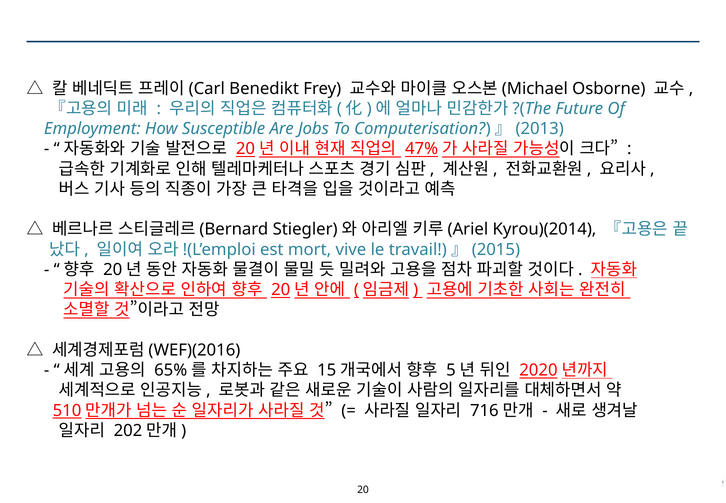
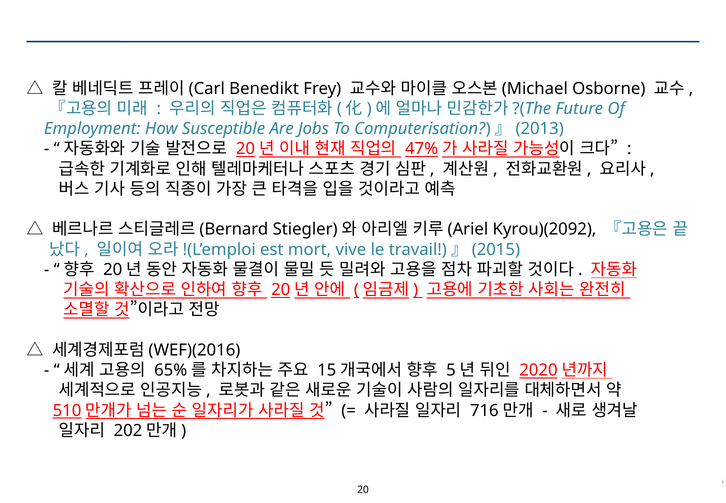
Kyrou)(2014: Kyrou)(2014 -> Kyrou)(2092
